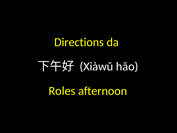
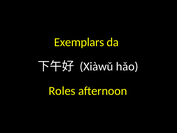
Directions: Directions -> Exemplars
